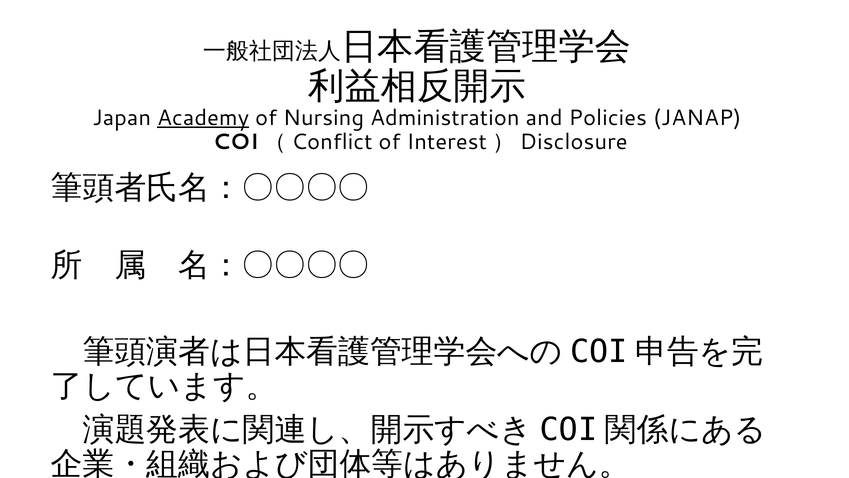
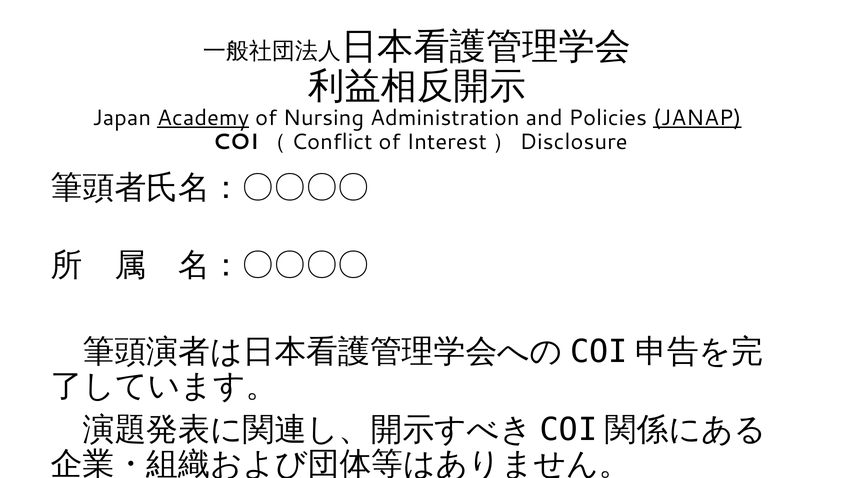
JANAP underline: none -> present
